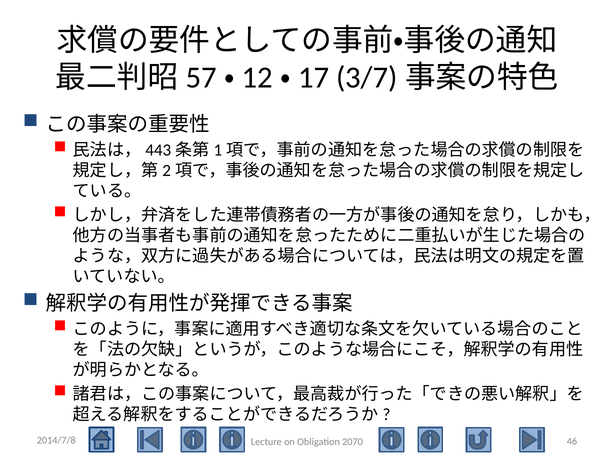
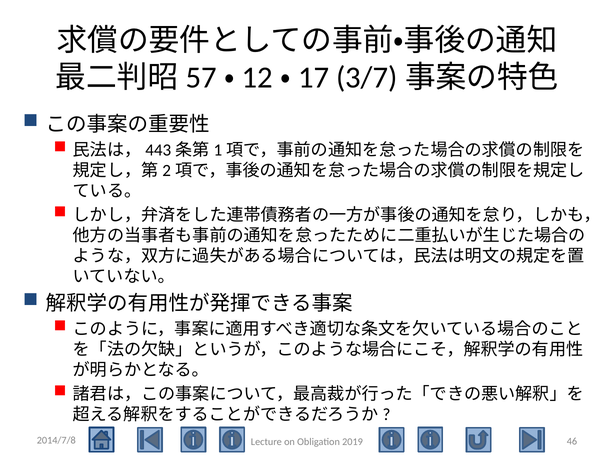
2070: 2070 -> 2019
